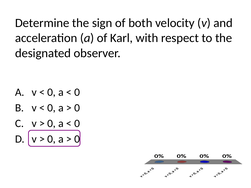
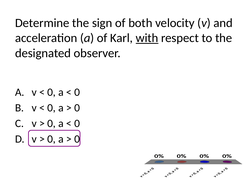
with underline: none -> present
